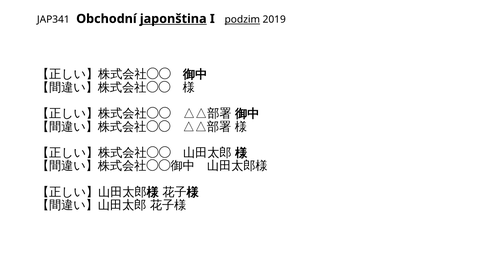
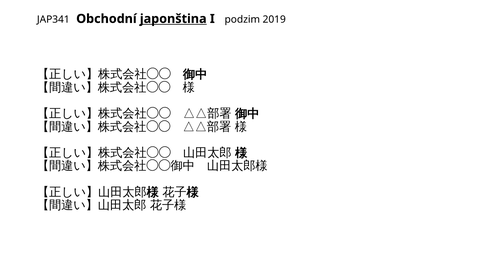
podzim underline: present -> none
